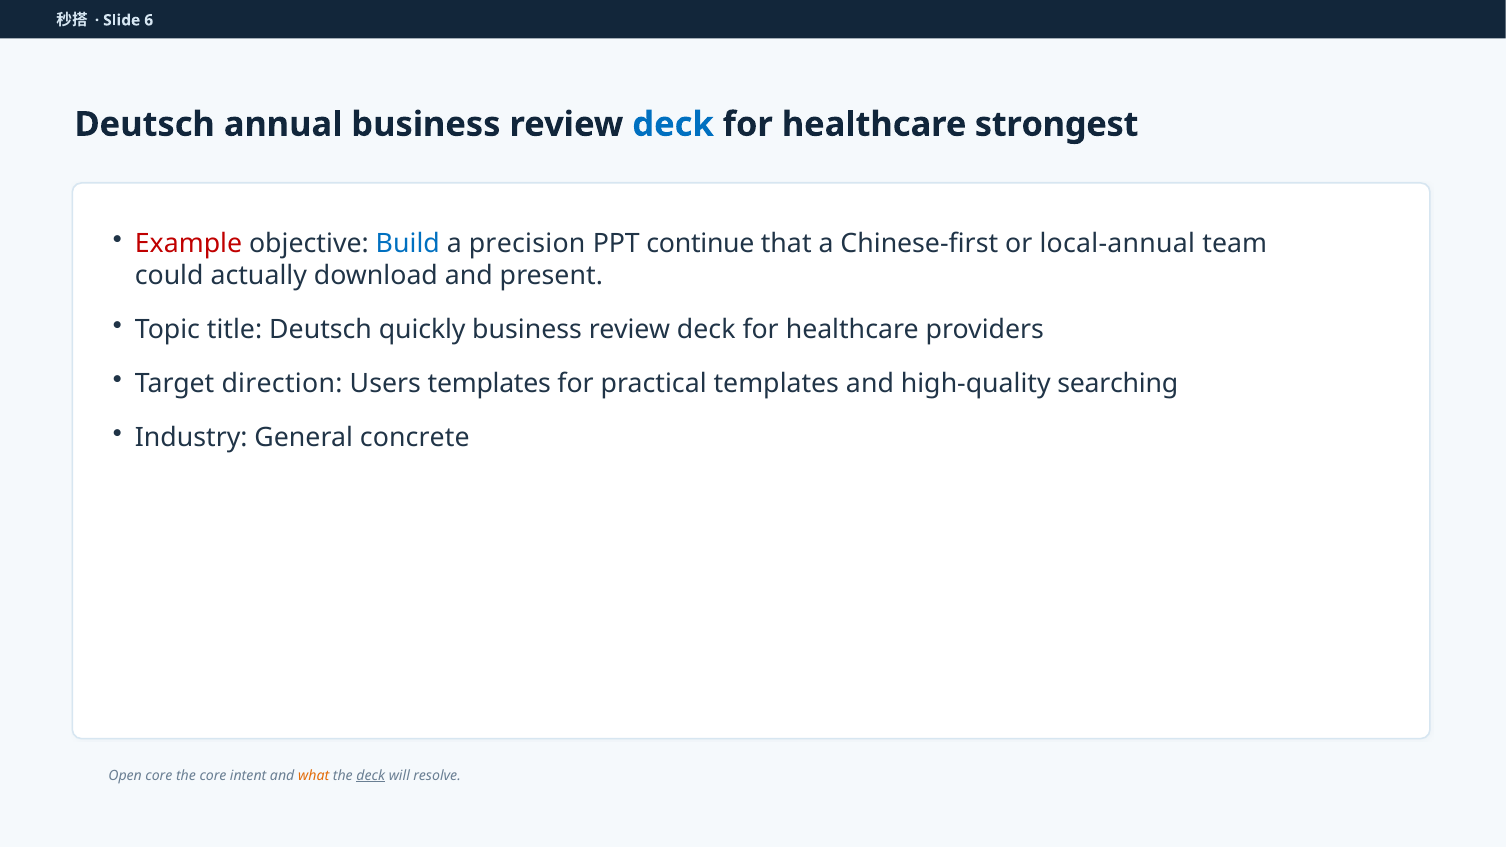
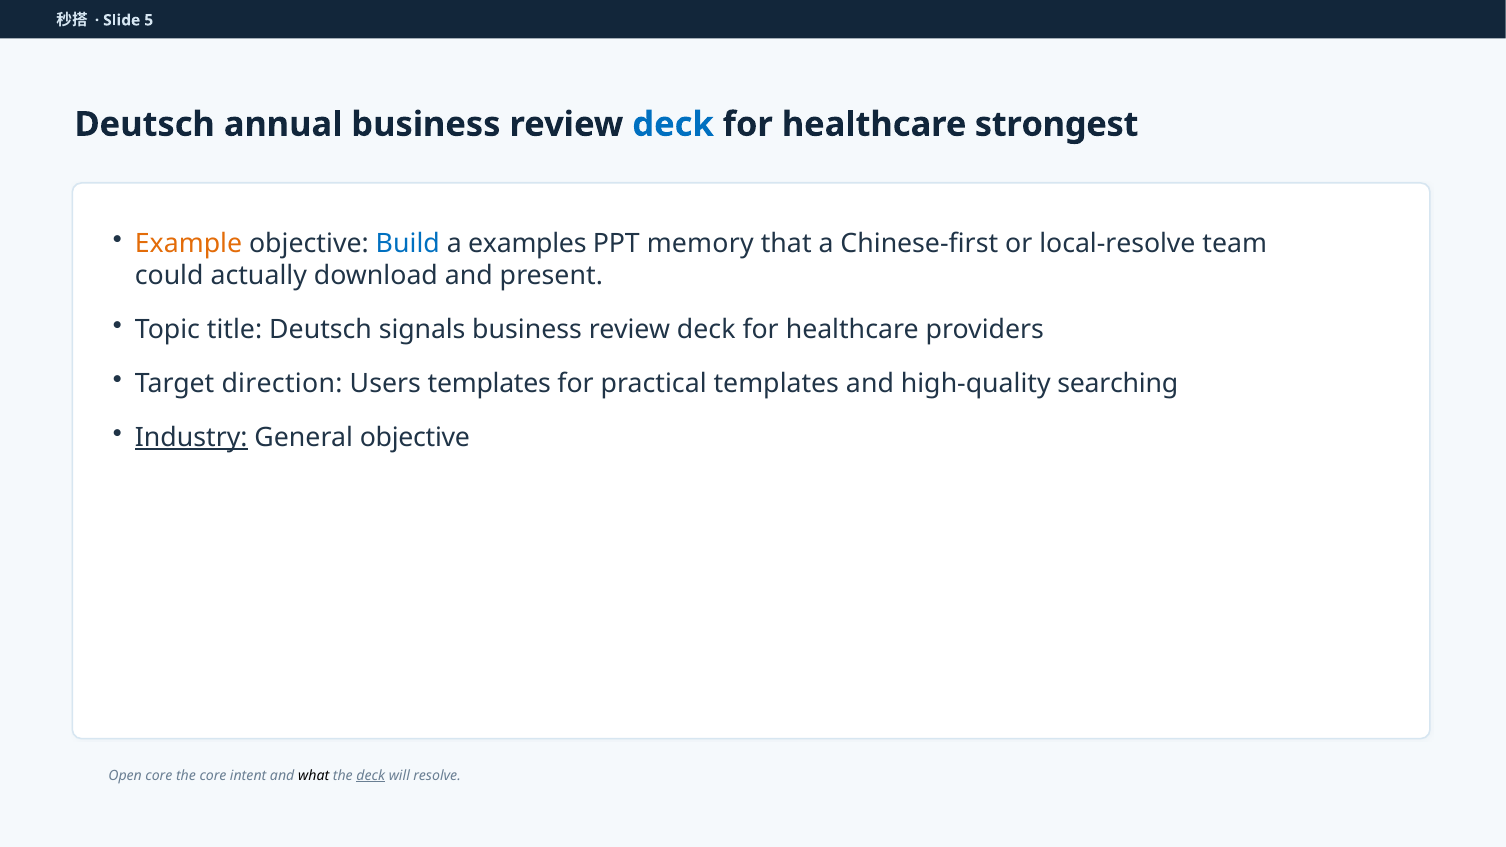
6: 6 -> 5
Example colour: red -> orange
precision: precision -> examples
continue: continue -> memory
local-annual: local-annual -> local-resolve
quickly: quickly -> signals
Industry underline: none -> present
General concrete: concrete -> objective
what colour: orange -> black
